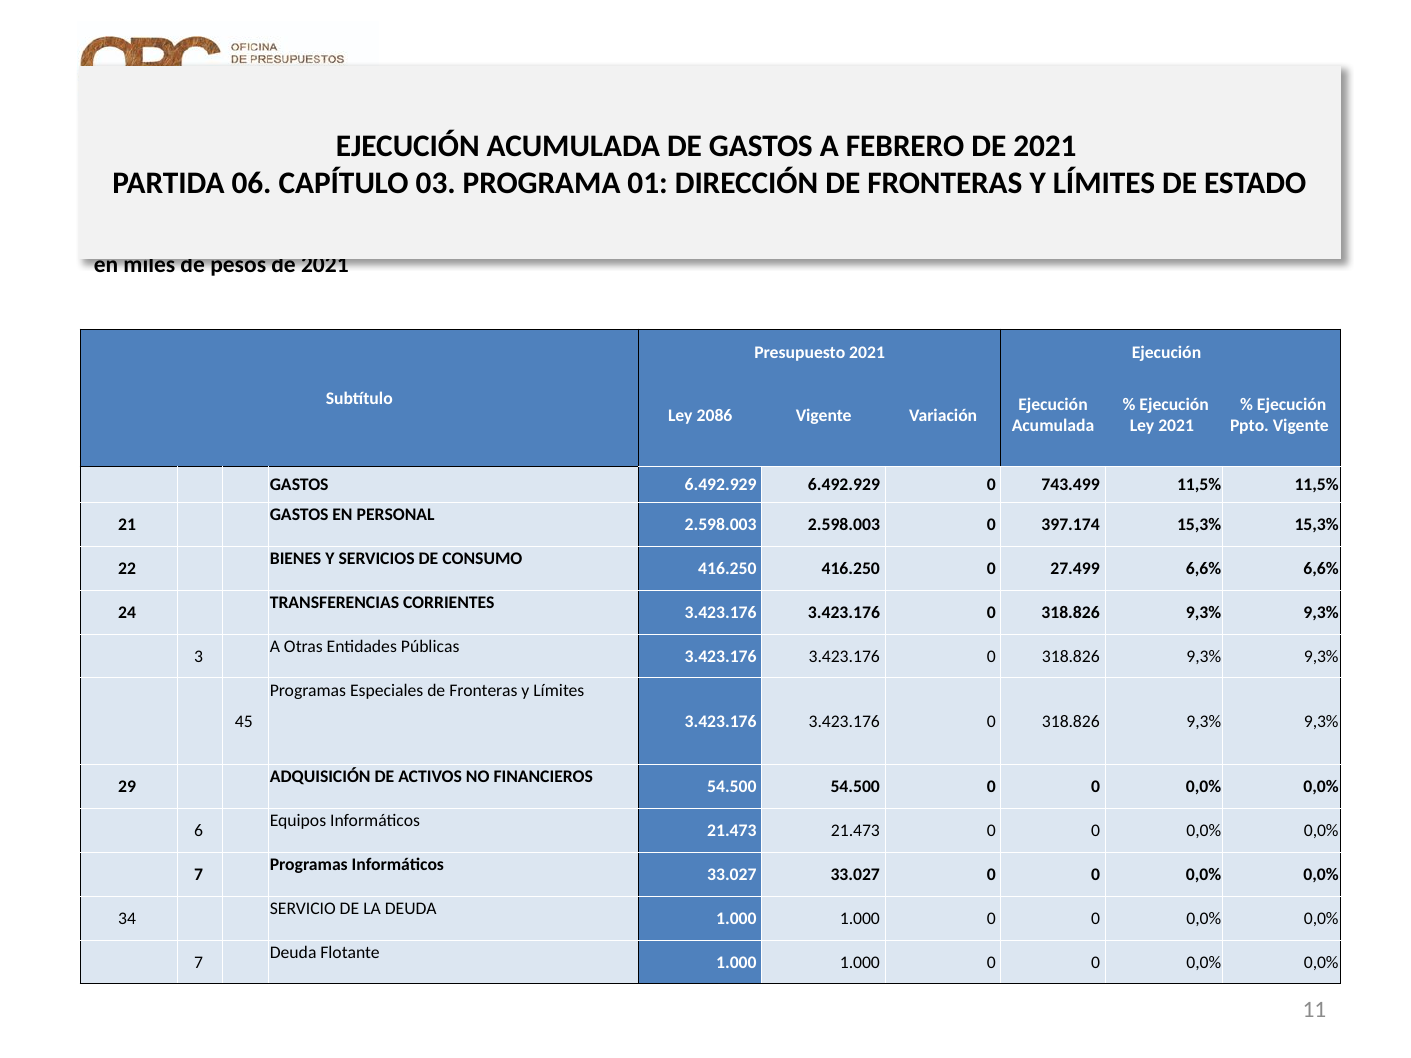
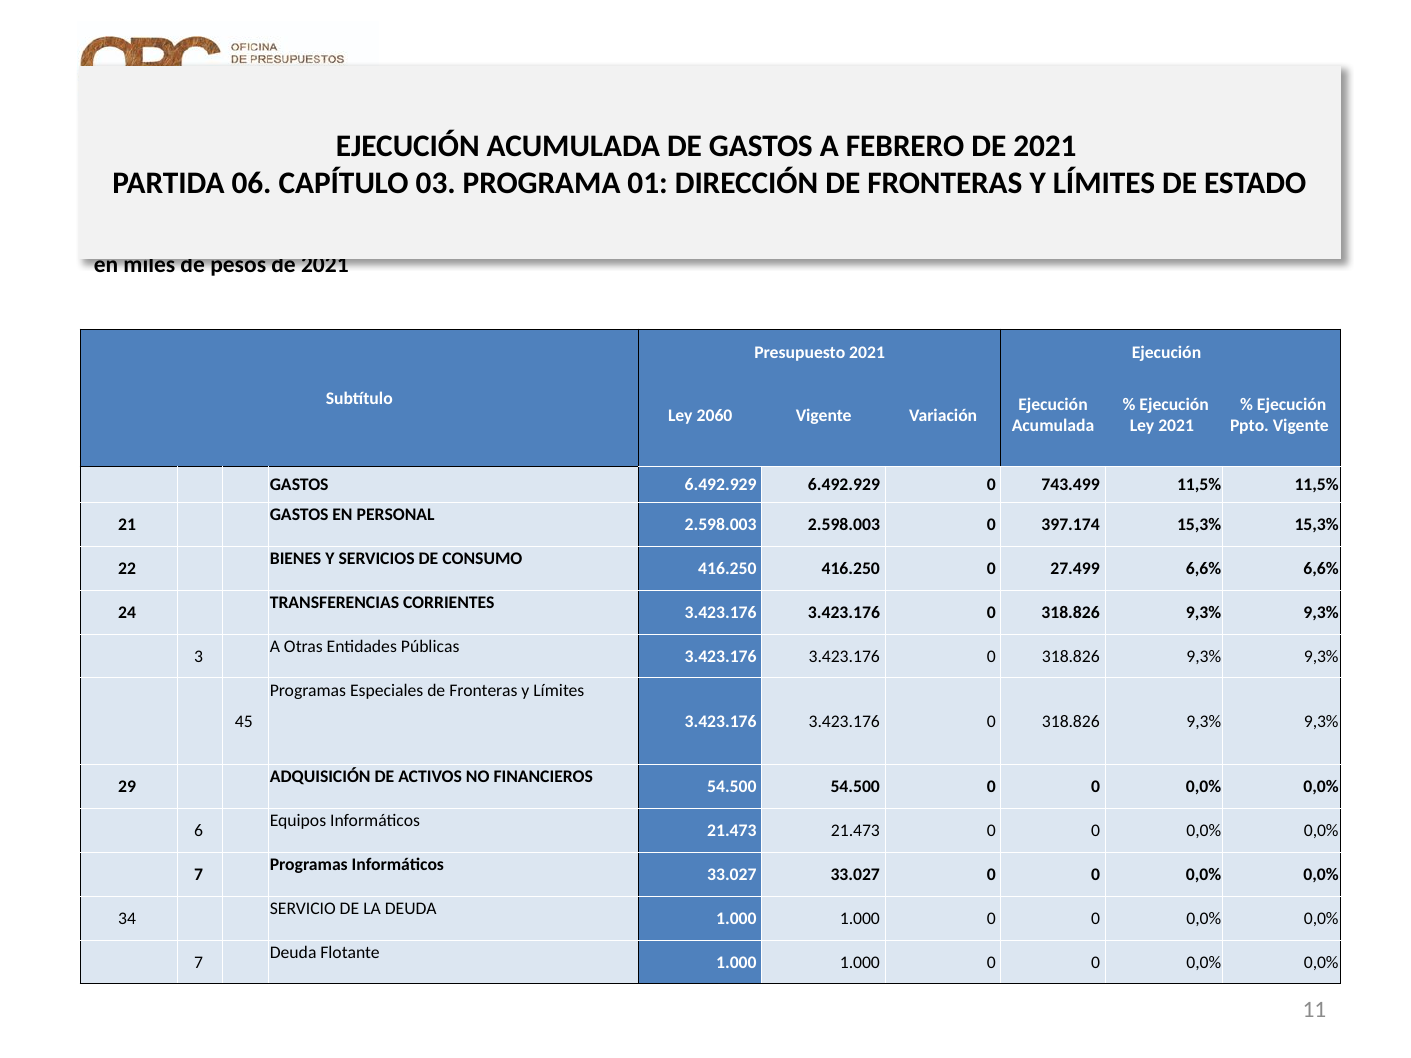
2086: 2086 -> 2060
